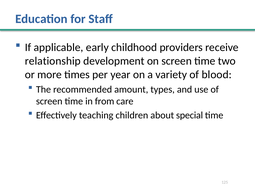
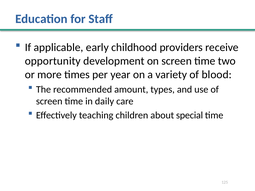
relationship: relationship -> opportunity
from: from -> daily
